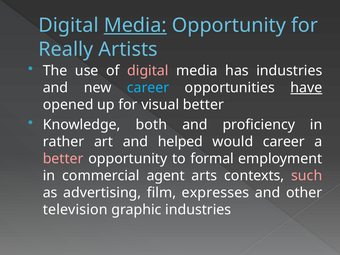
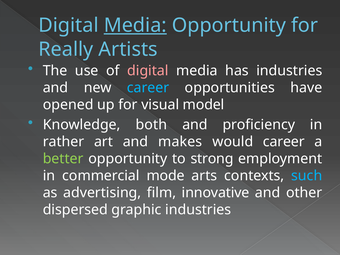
have underline: present -> none
visual better: better -> model
helped: helped -> makes
better at (63, 159) colour: pink -> light green
formal: formal -> strong
agent: agent -> mode
such colour: pink -> light blue
expresses: expresses -> innovative
television: television -> dispersed
